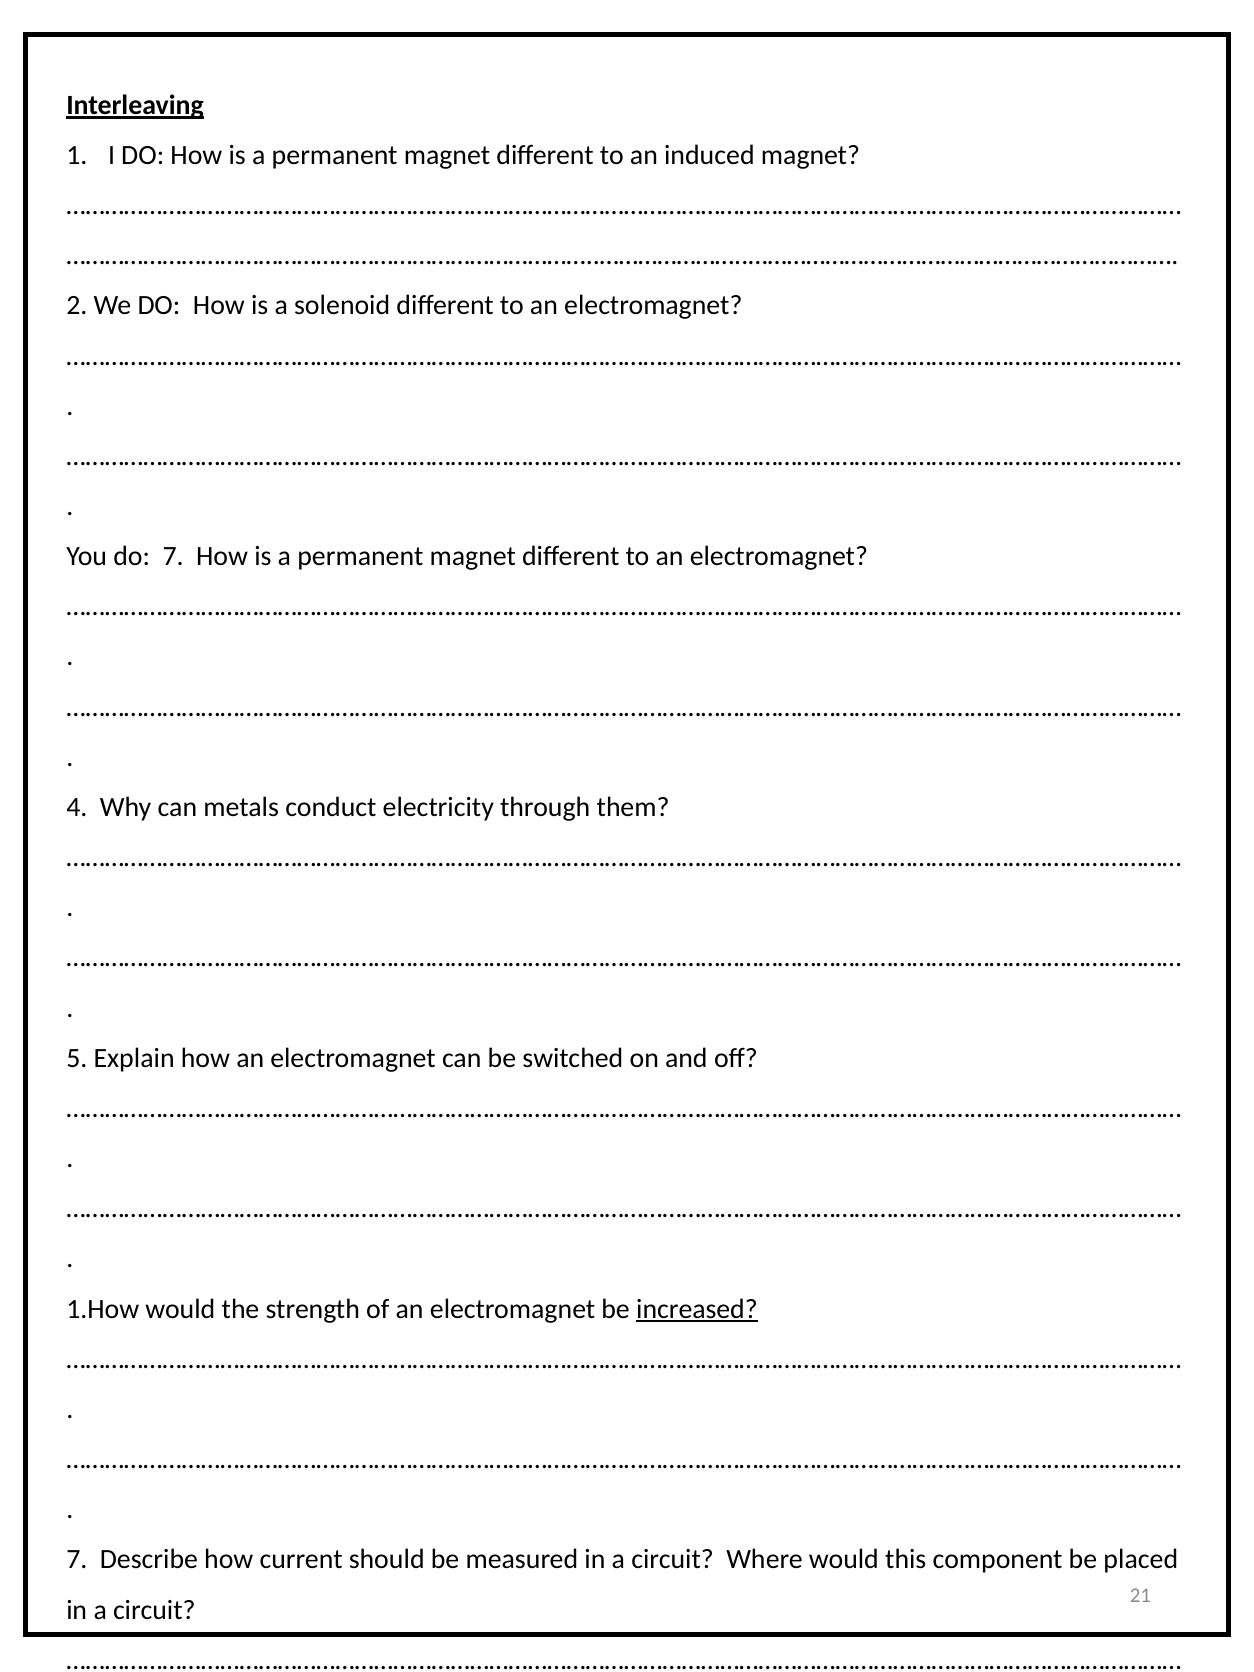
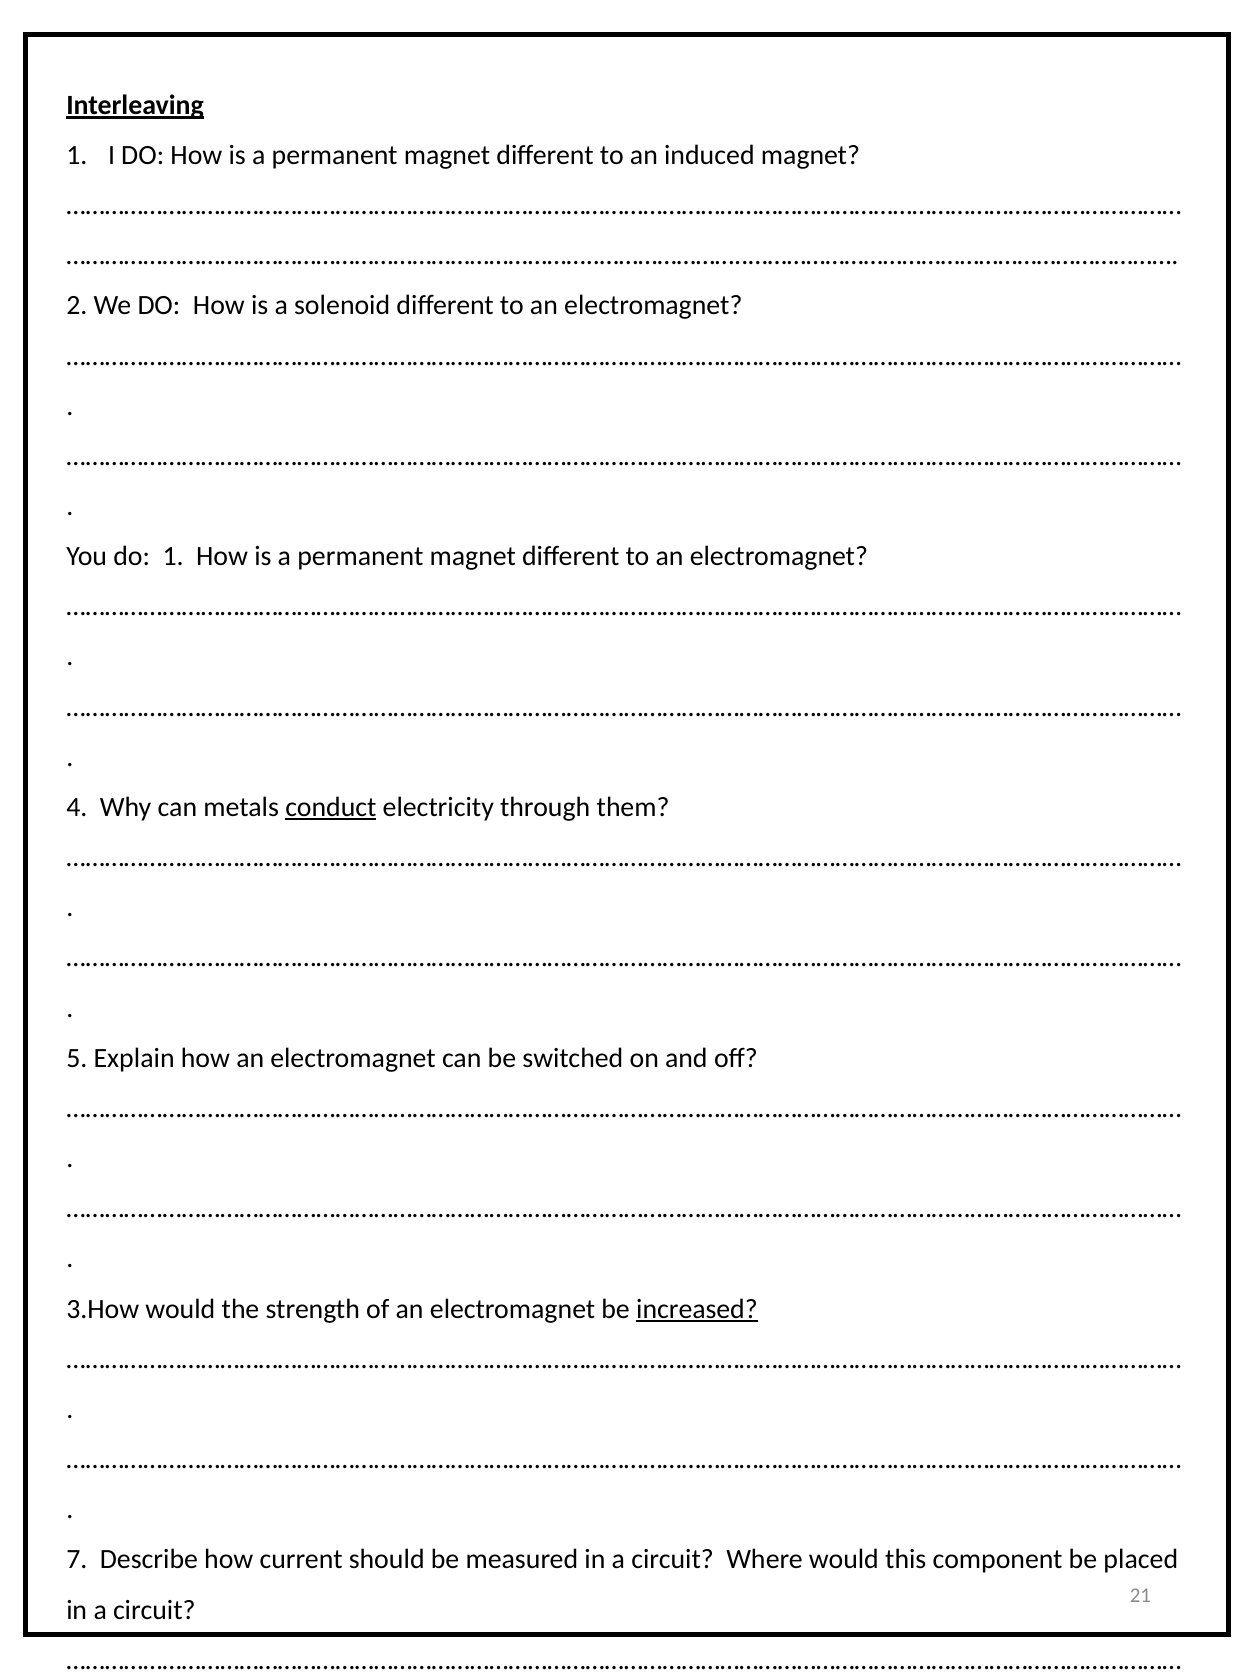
do 7: 7 -> 1
conduct underline: none -> present
1.How: 1.How -> 3.How
